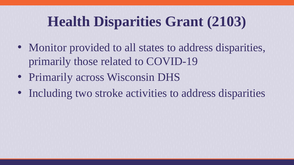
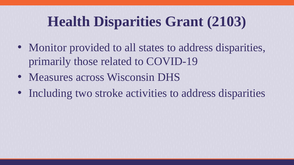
Primarily at (51, 77): Primarily -> Measures
